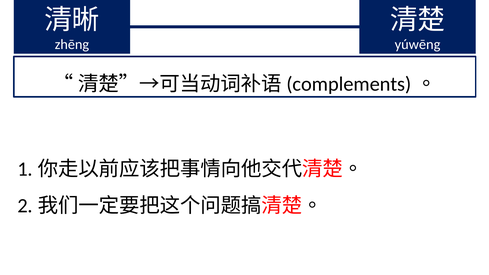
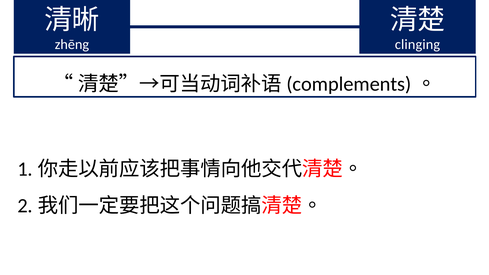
yúwēng: yúwēng -> clinging
